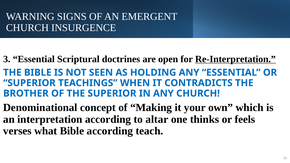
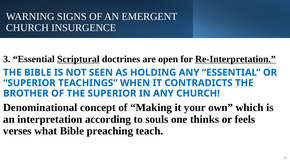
Scriptural underline: none -> present
altar: altar -> souls
Bible according: according -> preaching
